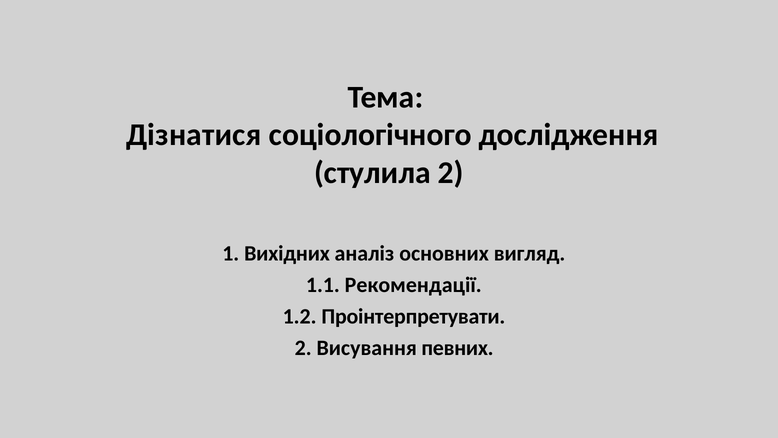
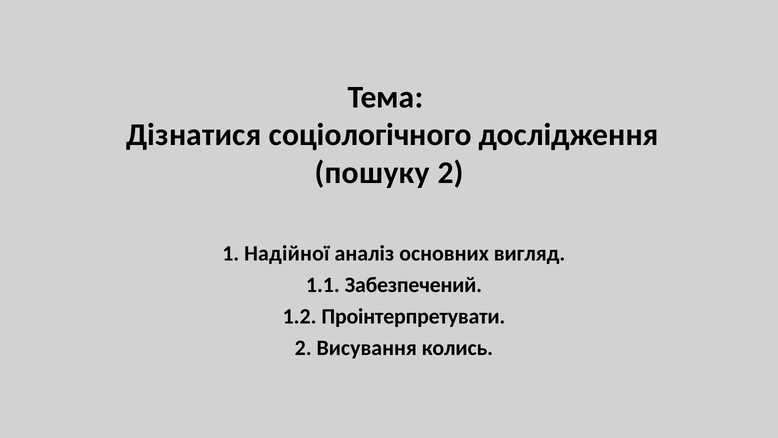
стулила: стулила -> пошуку
Вихідних: Вихідних -> Надійної
Рекомендації: Рекомендації -> Забезпечений
певних: певних -> колись
